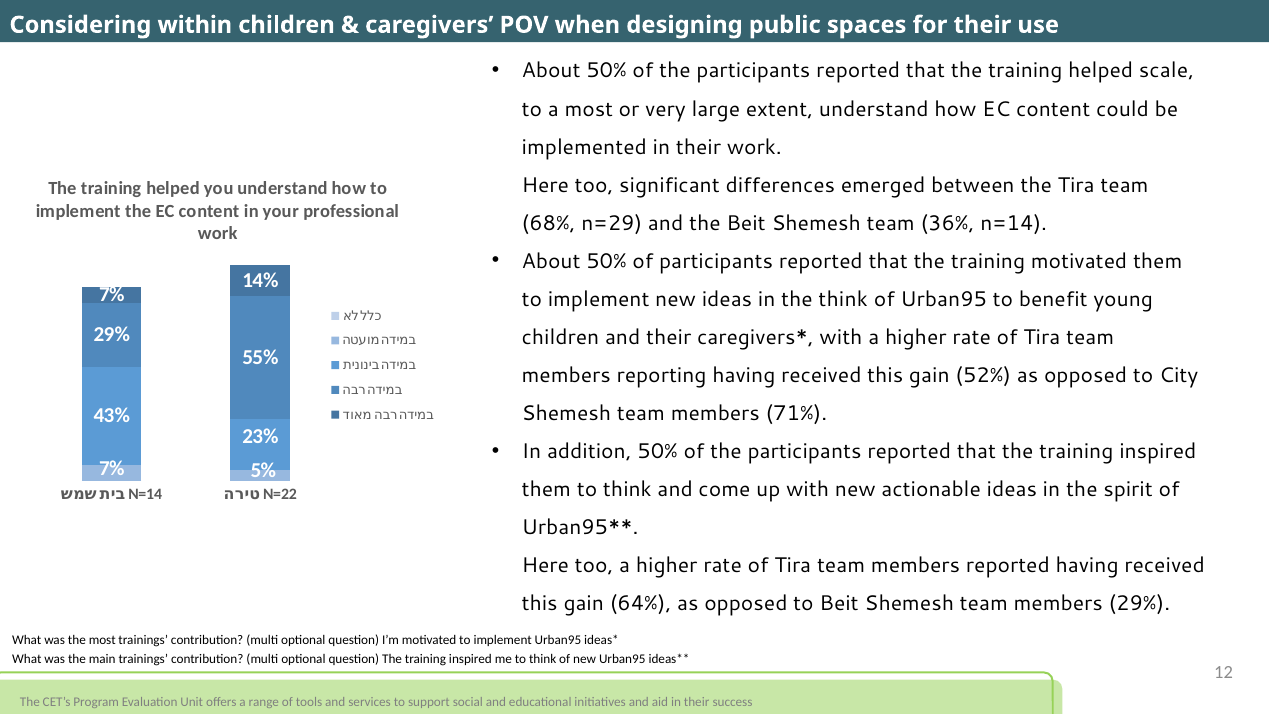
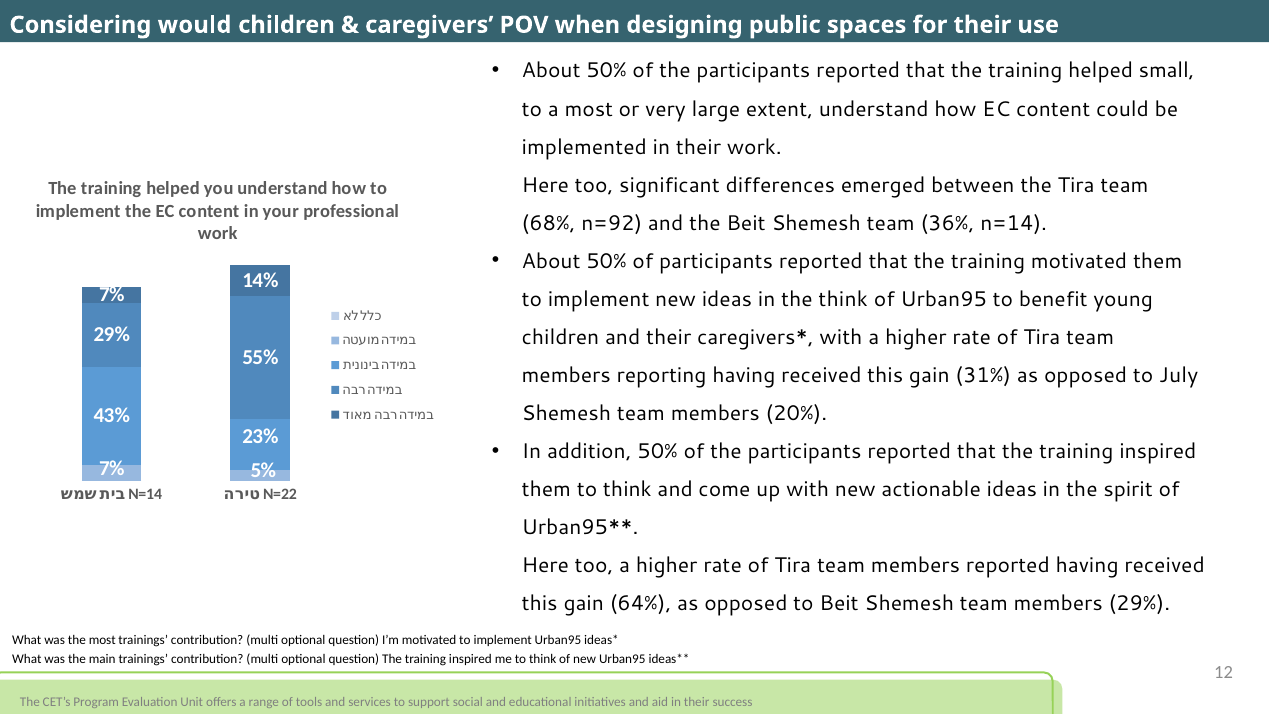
within: within -> would
scale: scale -> small
n=29: n=29 -> n=92
52%: 52% -> 31%
City: City -> July
71%: 71% -> 20%
